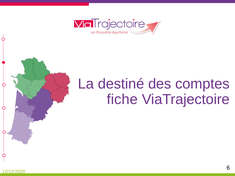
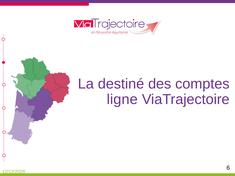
fiche: fiche -> ligne
